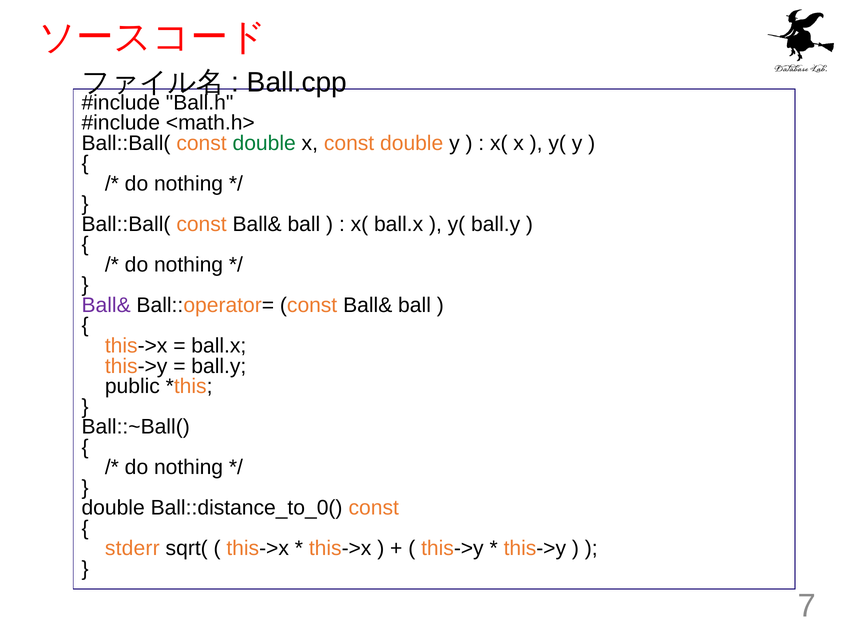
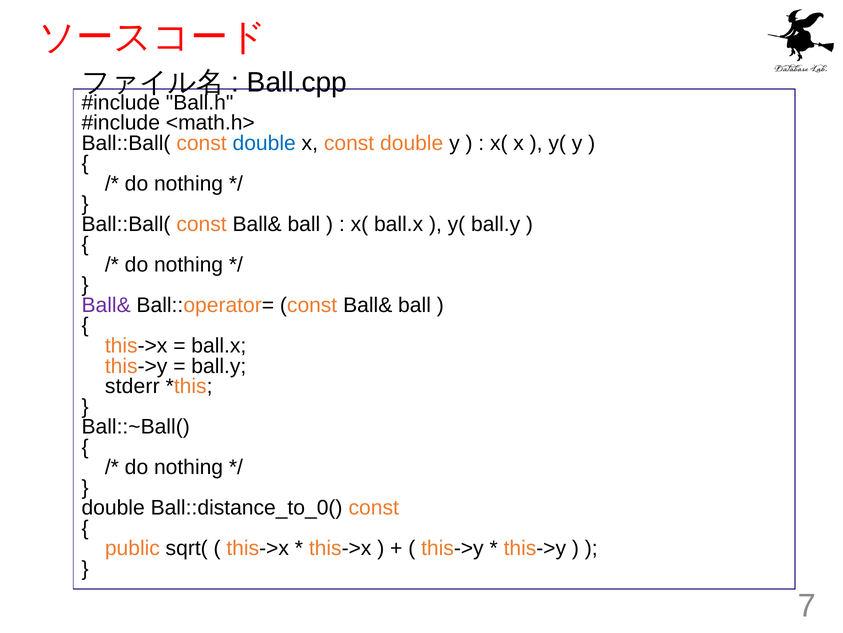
double at (264, 143) colour: green -> blue
public: public -> stderr
stderr: stderr -> public
